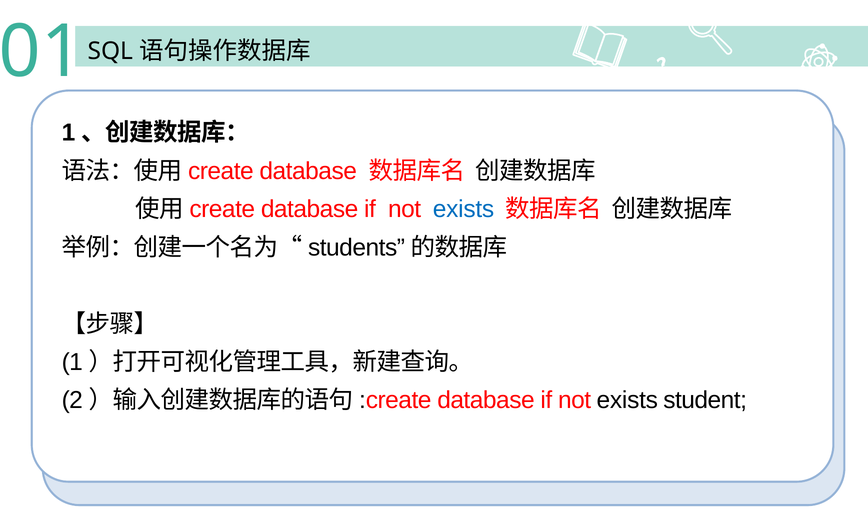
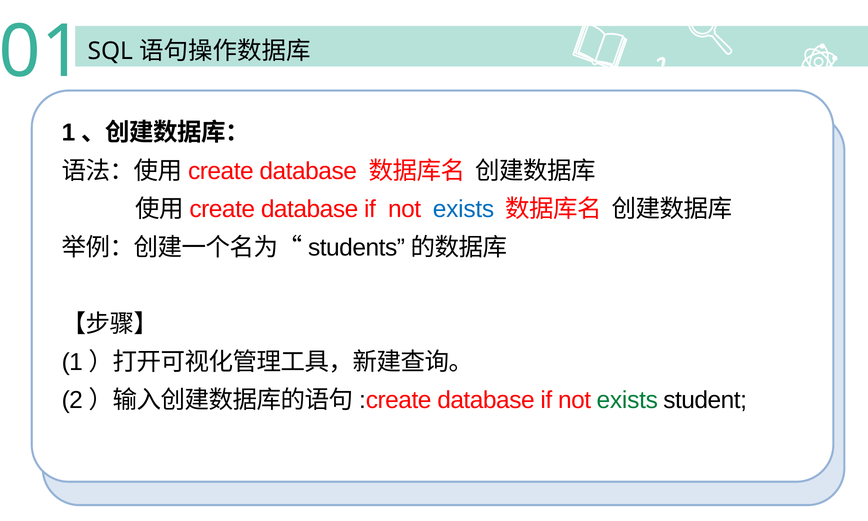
exists at (627, 400) colour: black -> green
